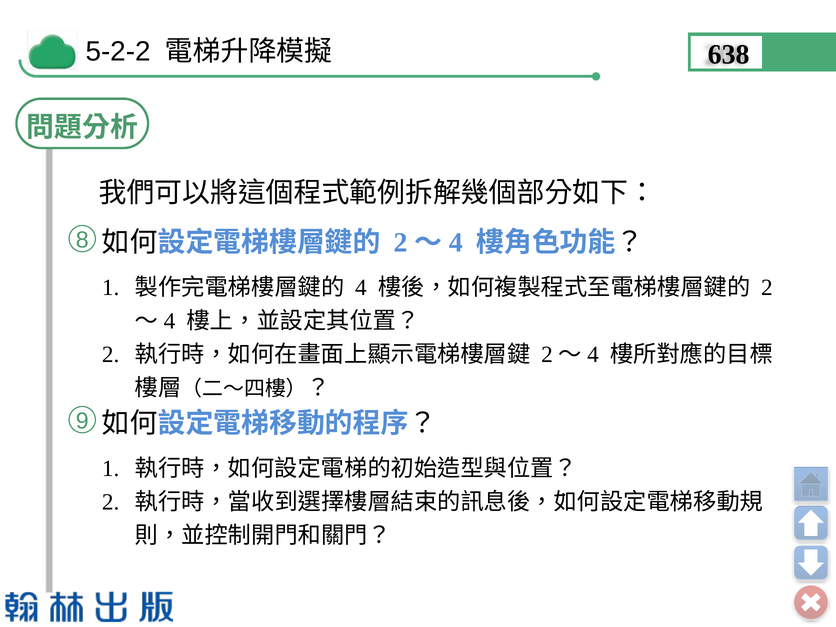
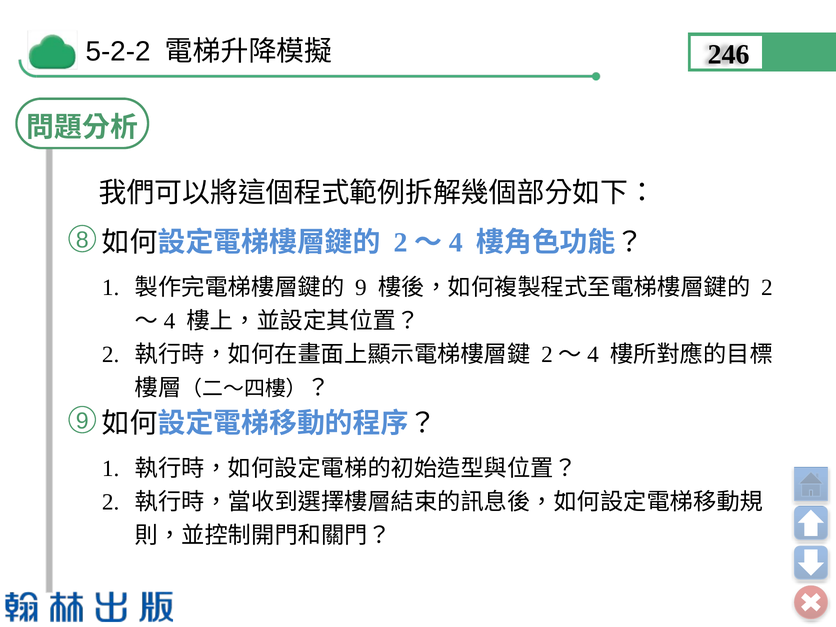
638: 638 -> 246
4 at (361, 288): 4 -> 9
